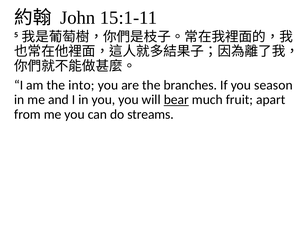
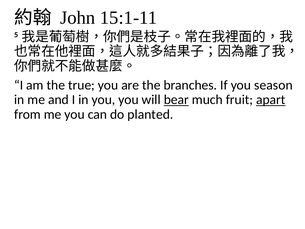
into: into -> true
apart underline: none -> present
streams: streams -> planted
